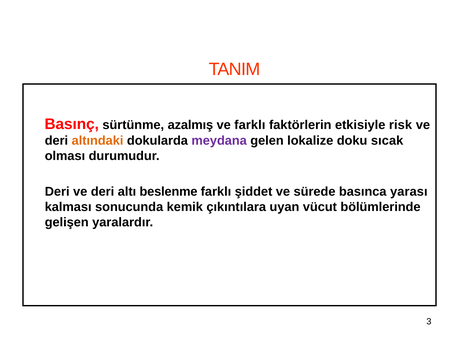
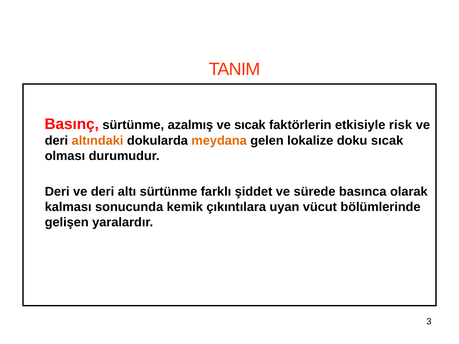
ve farklı: farklı -> sıcak
meydana colour: purple -> orange
altı beslenme: beslenme -> sürtünme
yarası: yarası -> olarak
